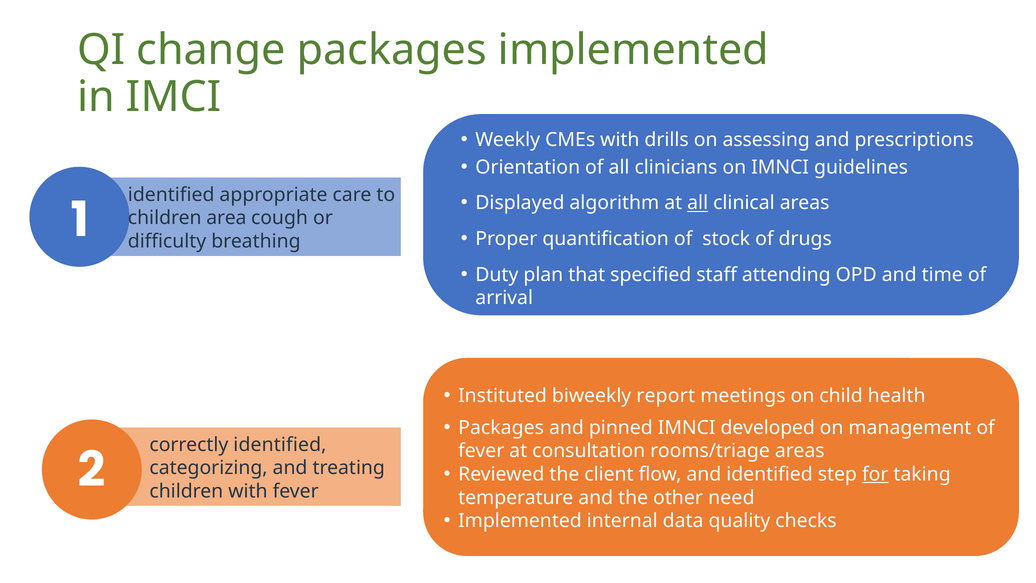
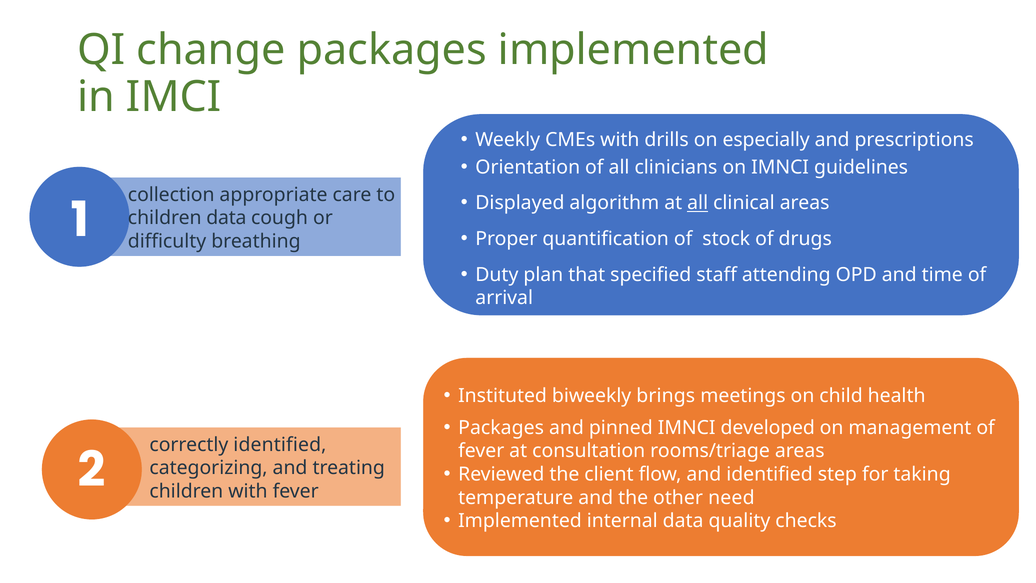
assessing: assessing -> especially
identified at (171, 195): identified -> collection
children area: area -> data
report: report -> brings
for underline: present -> none
